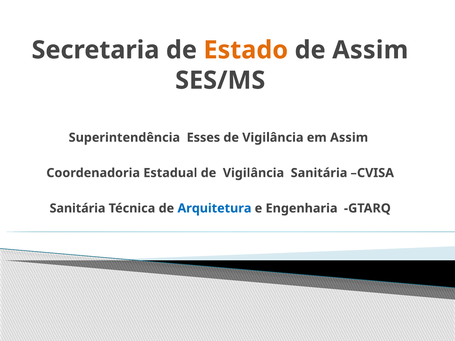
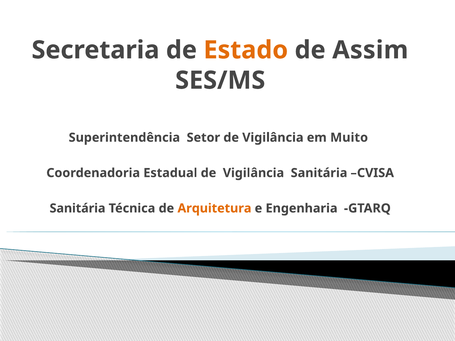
Esses: Esses -> Setor
em Assim: Assim -> Muito
Arquitetura colour: blue -> orange
